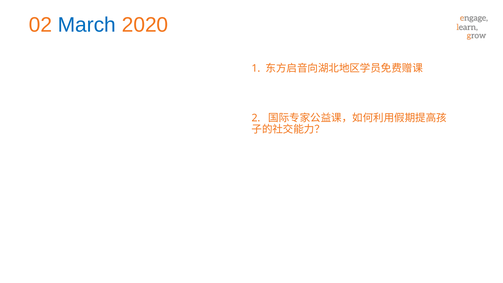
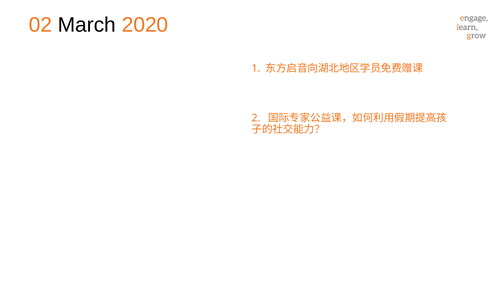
March colour: blue -> black
